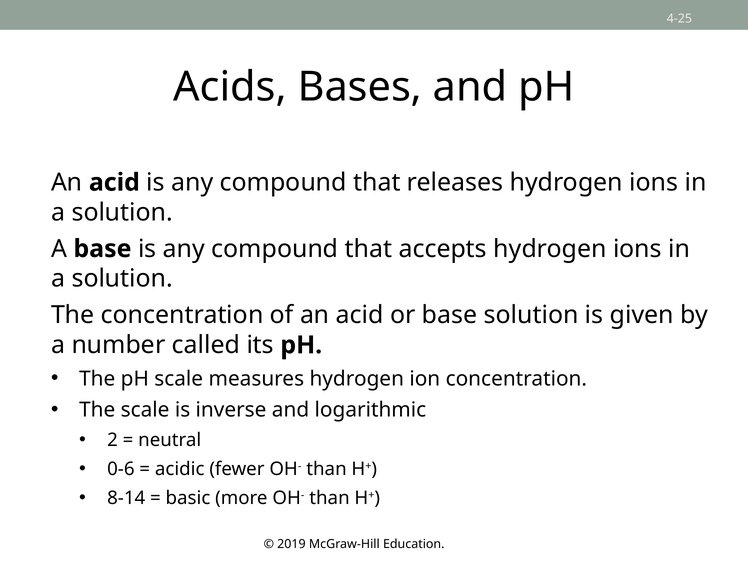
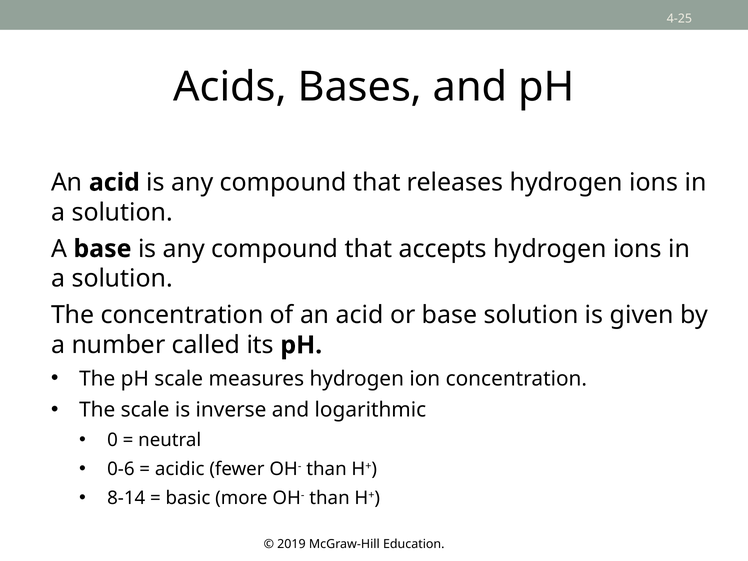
2: 2 -> 0
